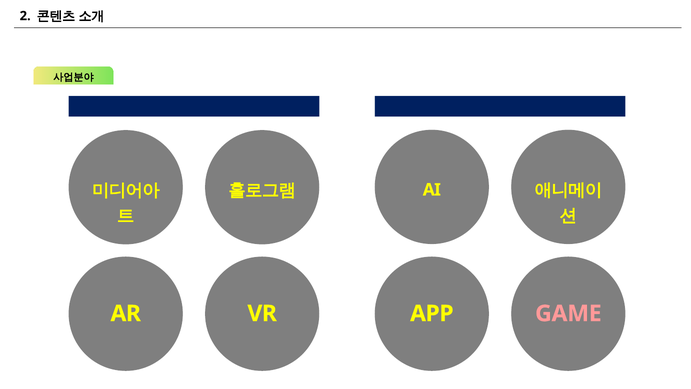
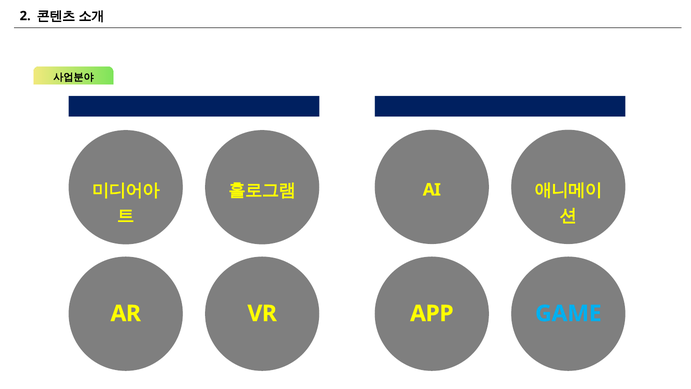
GAME colour: pink -> light blue
